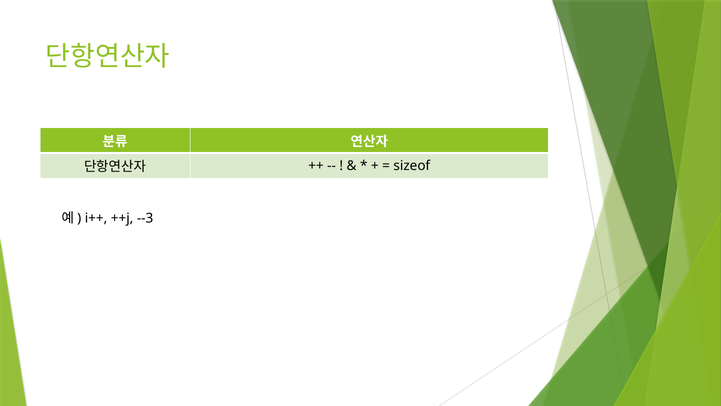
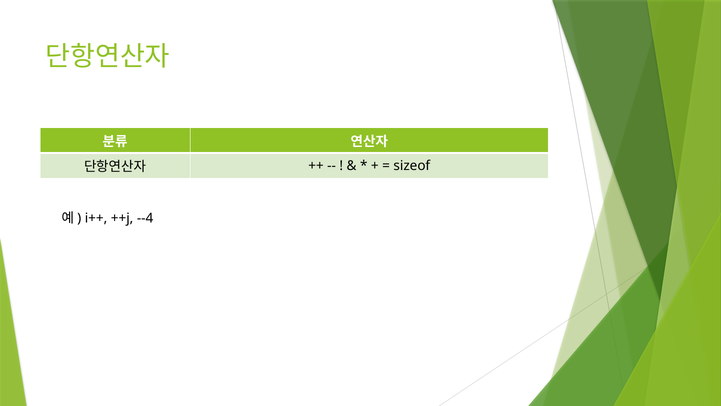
--3: --3 -> --4
